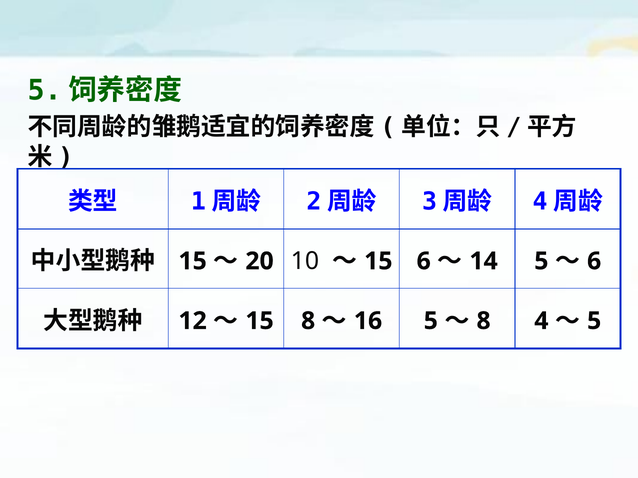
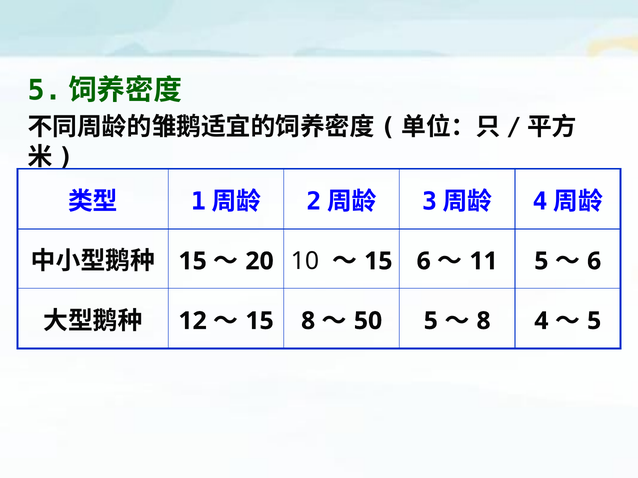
14: 14 -> 11
16: 16 -> 50
